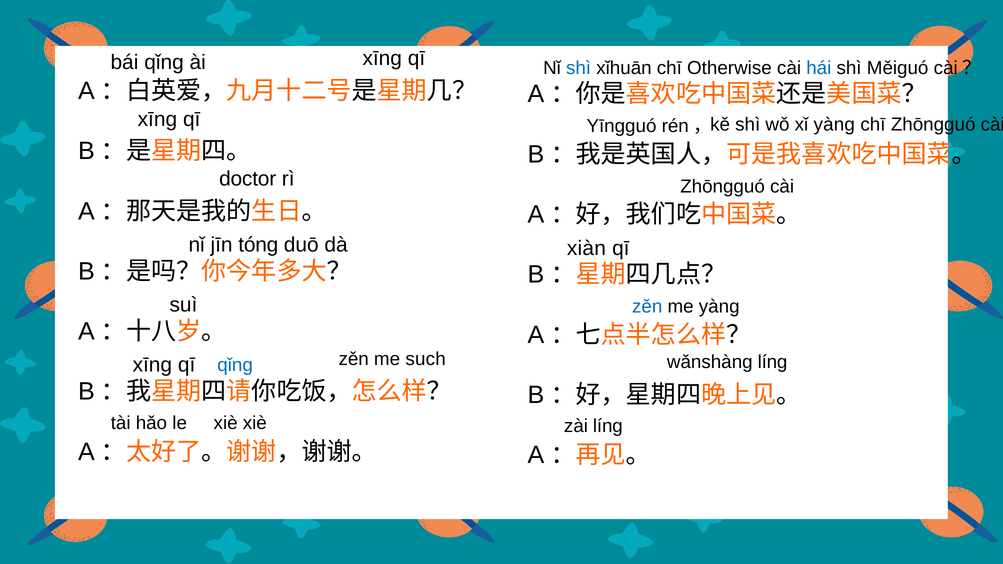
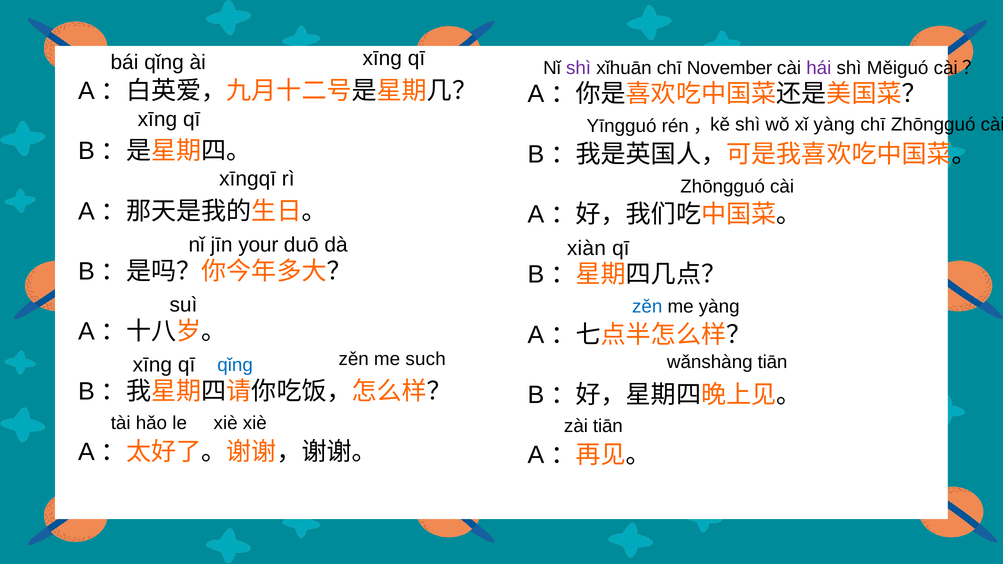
shì at (579, 68) colour: blue -> purple
Otherwise: Otherwise -> November
hái colour: blue -> purple
doctor: doctor -> xīngqī
tóng: tóng -> your
wǎnshàng líng: líng -> tiān
zài líng: líng -> tiān
